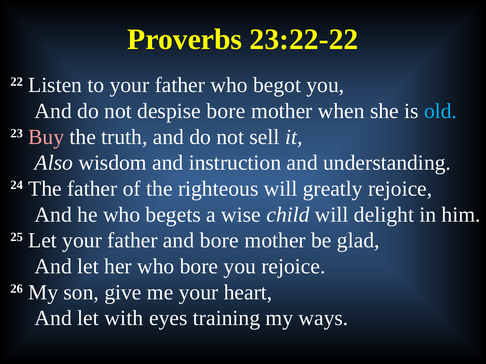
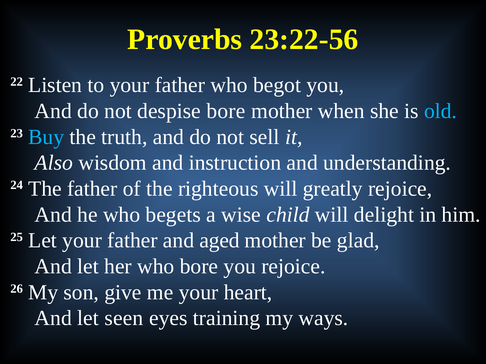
23:22-22: 23:22-22 -> 23:22-56
Buy colour: pink -> light blue
and bore: bore -> aged
with: with -> seen
